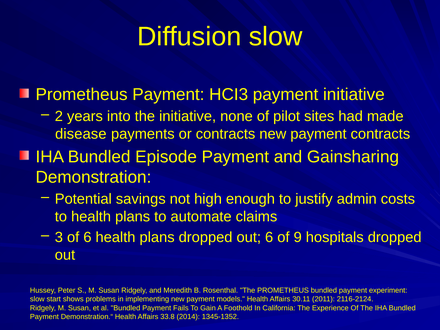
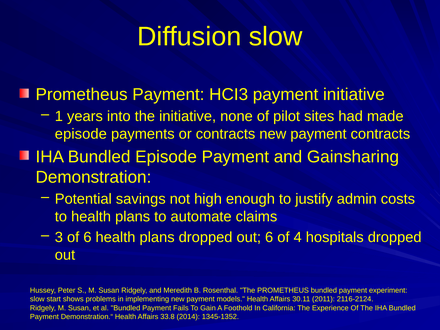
2: 2 -> 1
disease at (81, 134): disease -> episode
9: 9 -> 4
